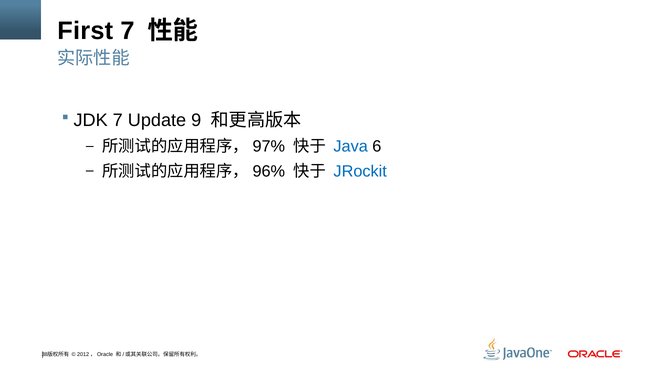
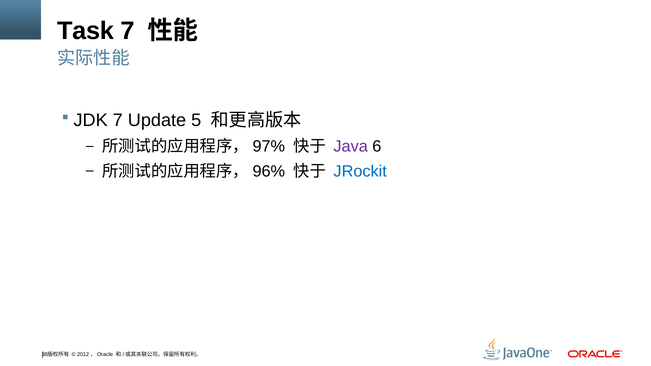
First: First -> Task
9: 9 -> 5
Java colour: blue -> purple
